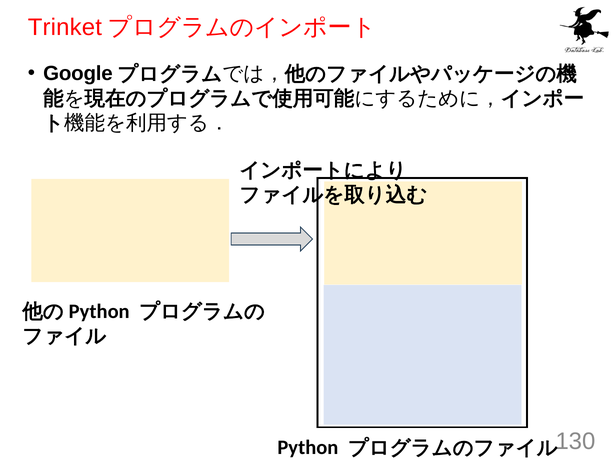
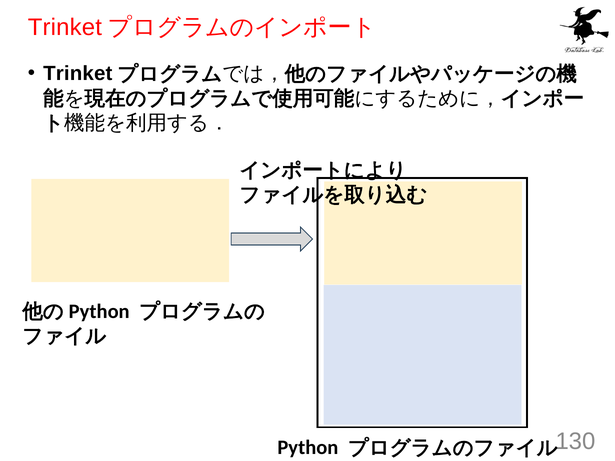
Google at (78, 74): Google -> Trinket
